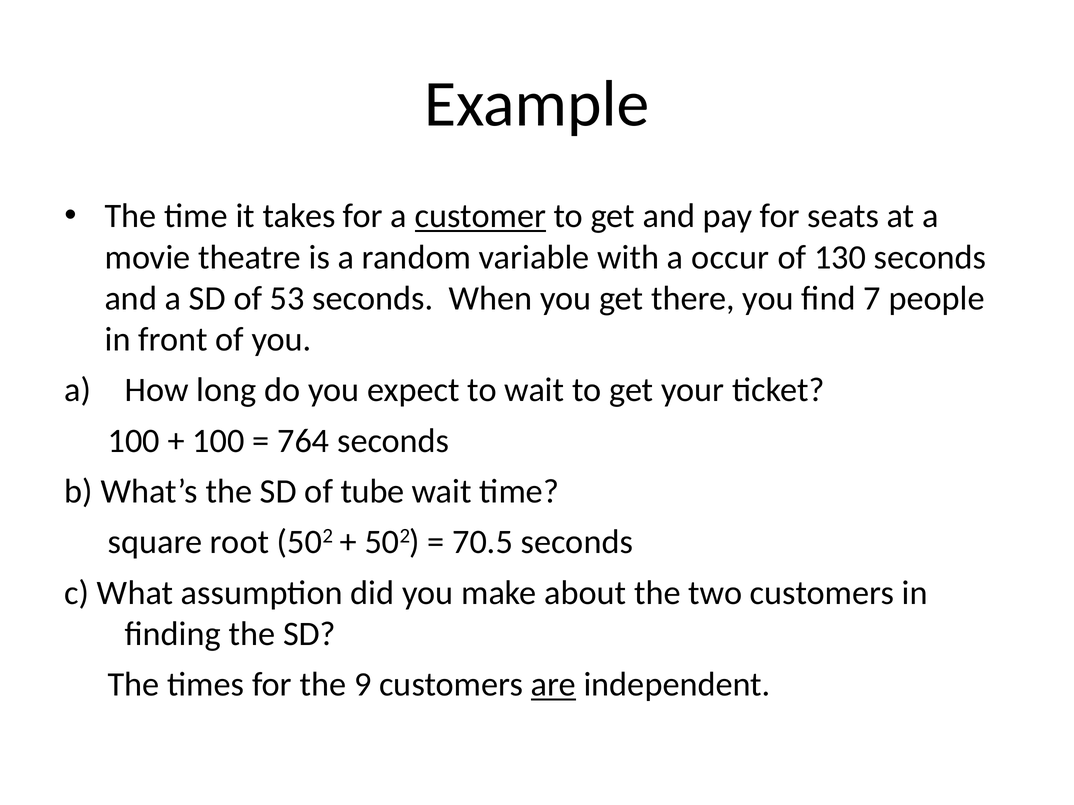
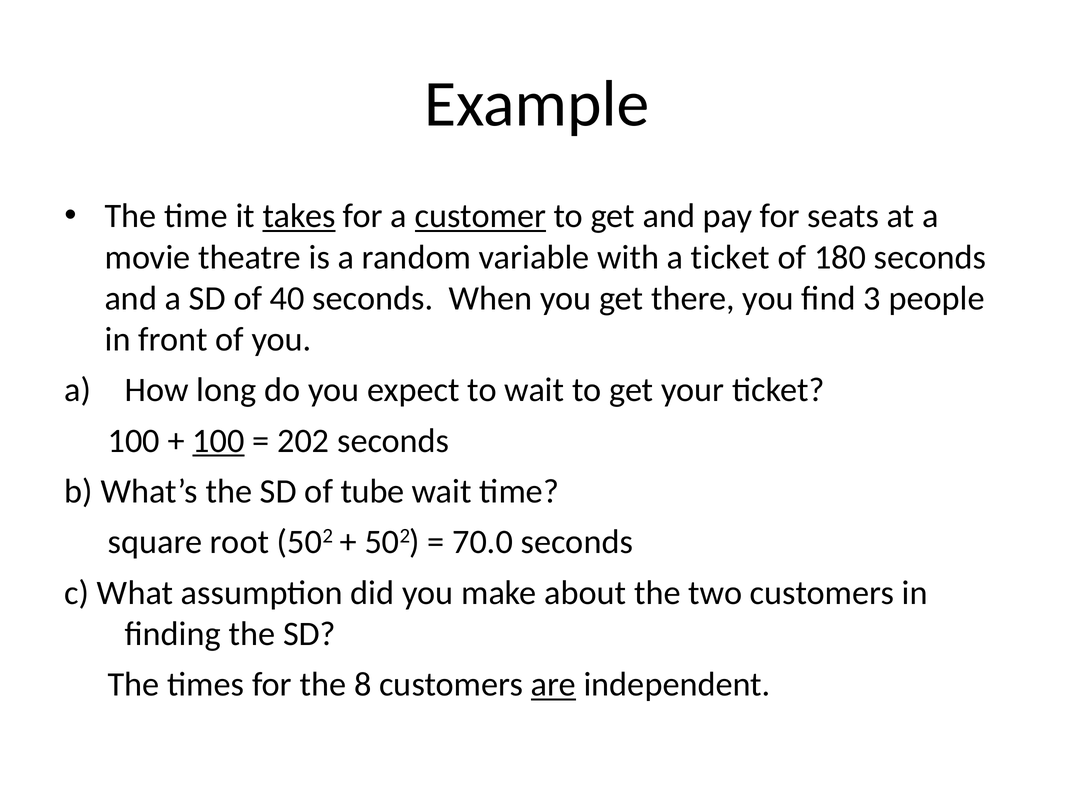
takes underline: none -> present
a occur: occur -> ticket
130: 130 -> 180
53: 53 -> 40
7: 7 -> 3
100 at (219, 441) underline: none -> present
764: 764 -> 202
70.5: 70.5 -> 70.0
9: 9 -> 8
